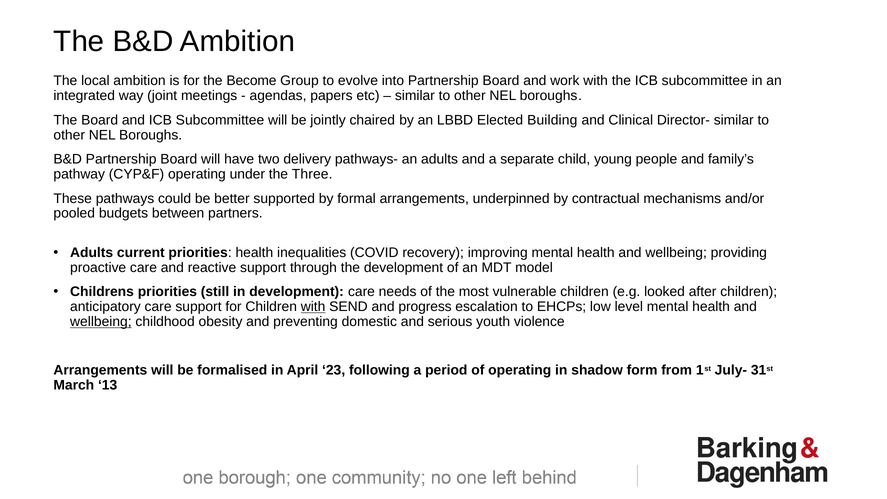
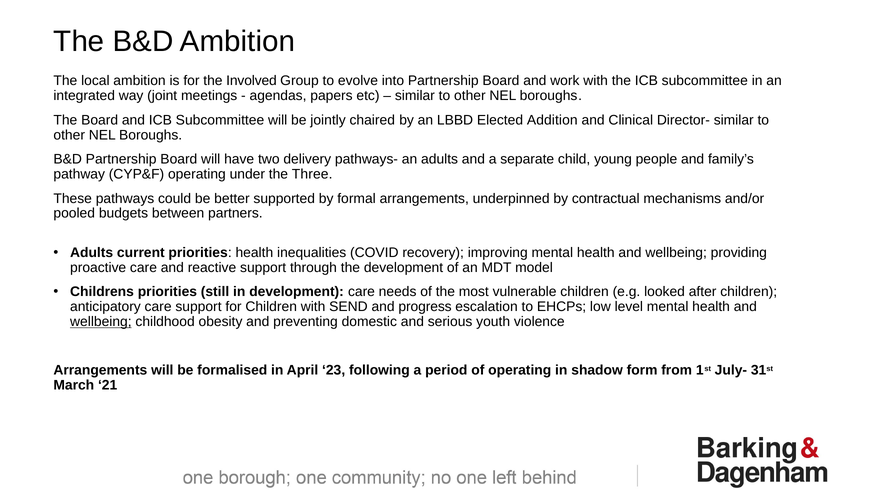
Become: Become -> Involved
Building: Building -> Addition
with at (313, 307) underline: present -> none
13: 13 -> 21
